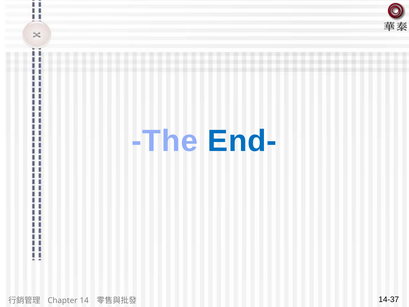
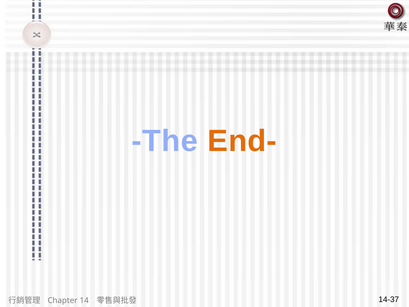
End- colour: blue -> orange
